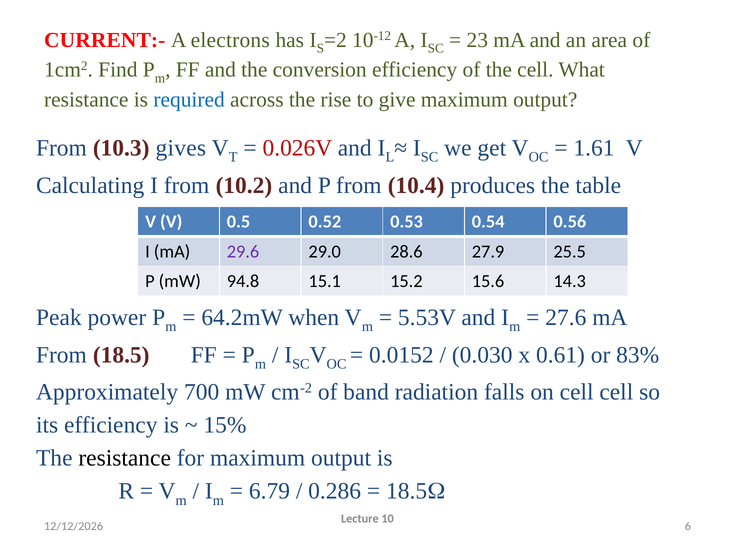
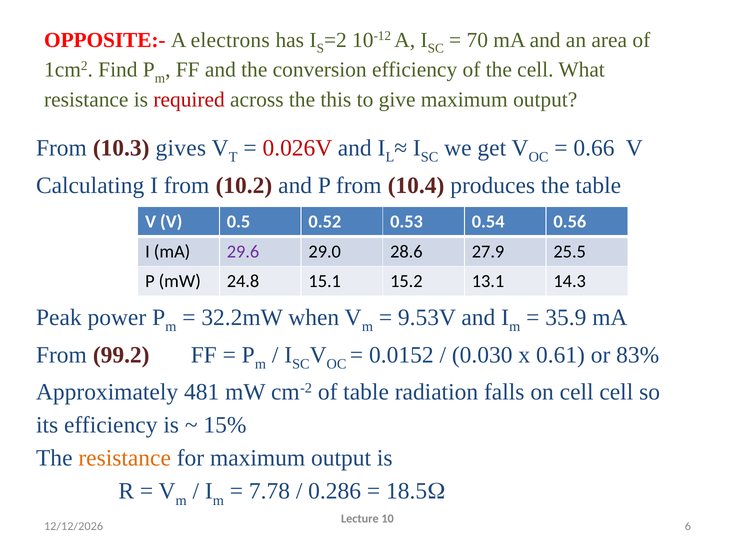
CURRENT:-: CURRENT:- -> OPPOSITE:-
23: 23 -> 70
required colour: blue -> red
rise: rise -> this
1.61: 1.61 -> 0.66
94.8: 94.8 -> 24.8
15.6: 15.6 -> 13.1
64.2mW: 64.2mW -> 32.2mW
5.53V: 5.53V -> 9.53V
27.6: 27.6 -> 35.9
From 18.5: 18.5 -> 99.2
700: 700 -> 481
of band: band -> table
resistance at (125, 458) colour: black -> orange
6.79: 6.79 -> 7.78
